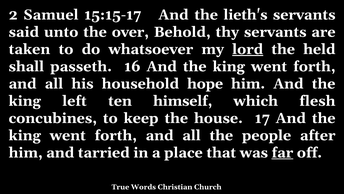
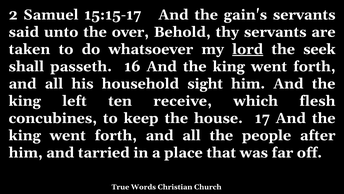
lieth's: lieth's -> gain's
held: held -> seek
hope: hope -> sight
himself: himself -> receive
far underline: present -> none
